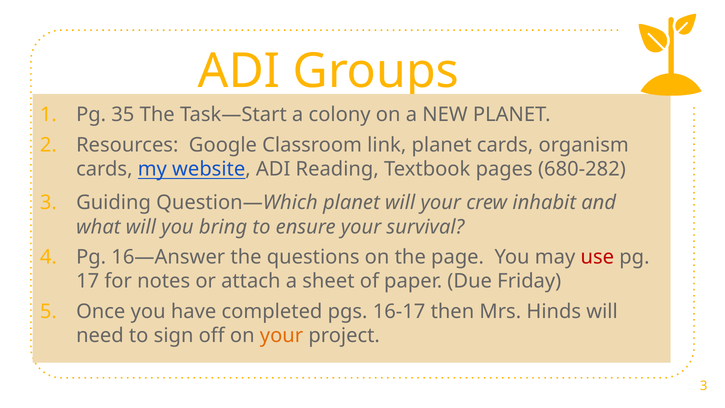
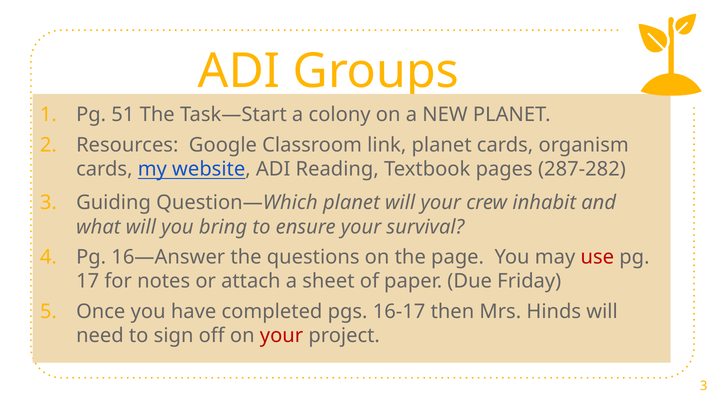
35: 35 -> 51
680-282: 680-282 -> 287-282
your at (281, 336) colour: orange -> red
